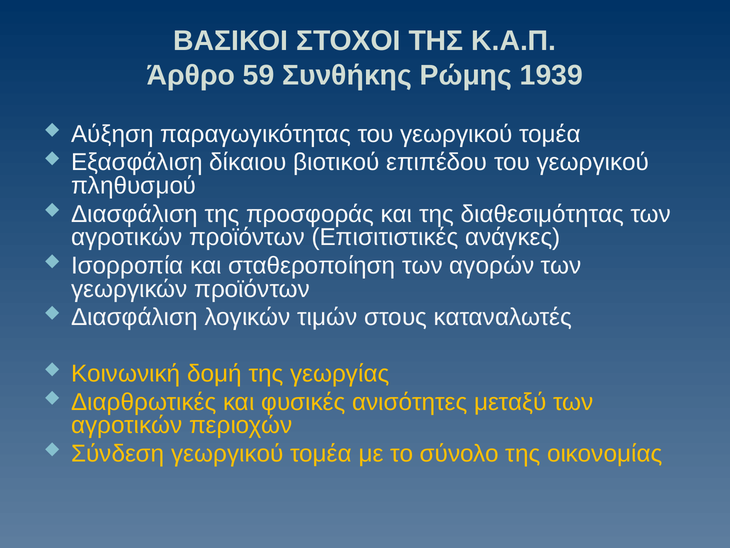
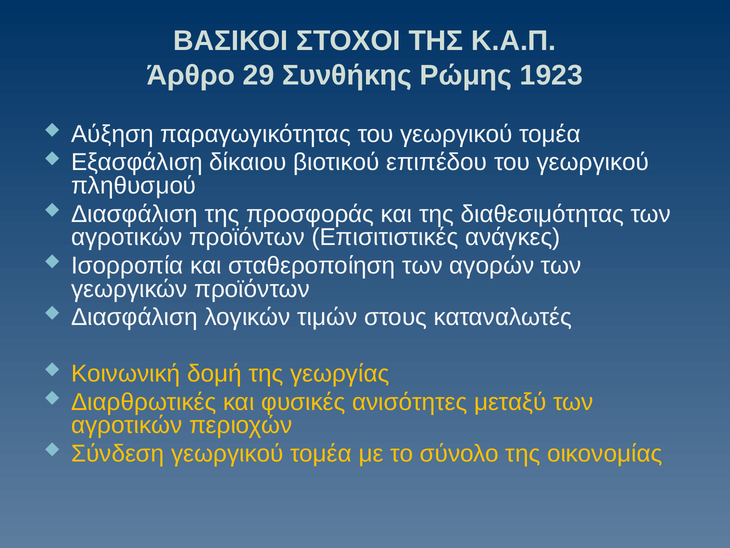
59: 59 -> 29
1939: 1939 -> 1923
